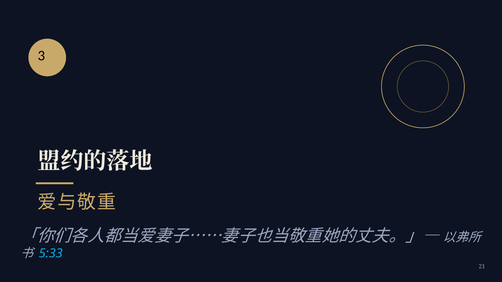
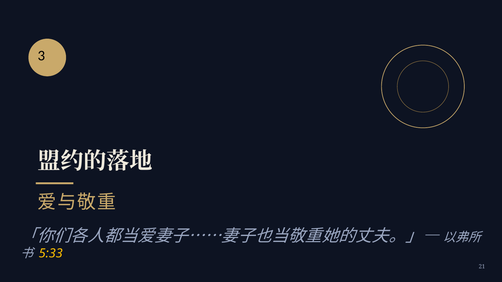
5:33 colour: light blue -> yellow
